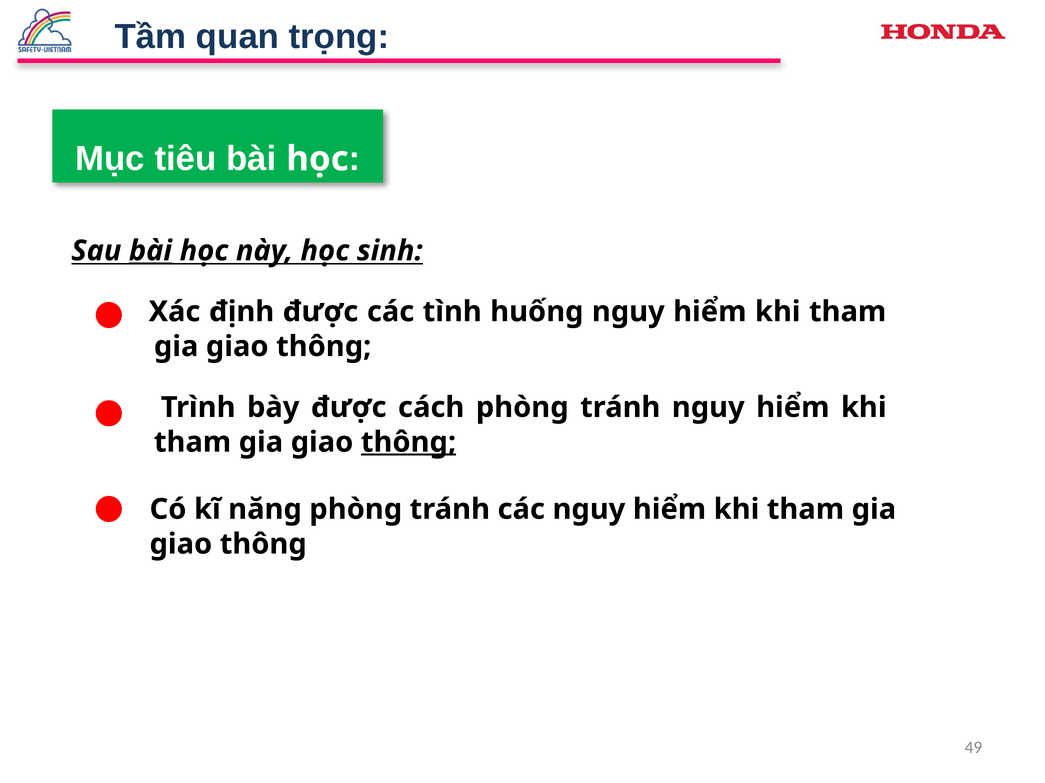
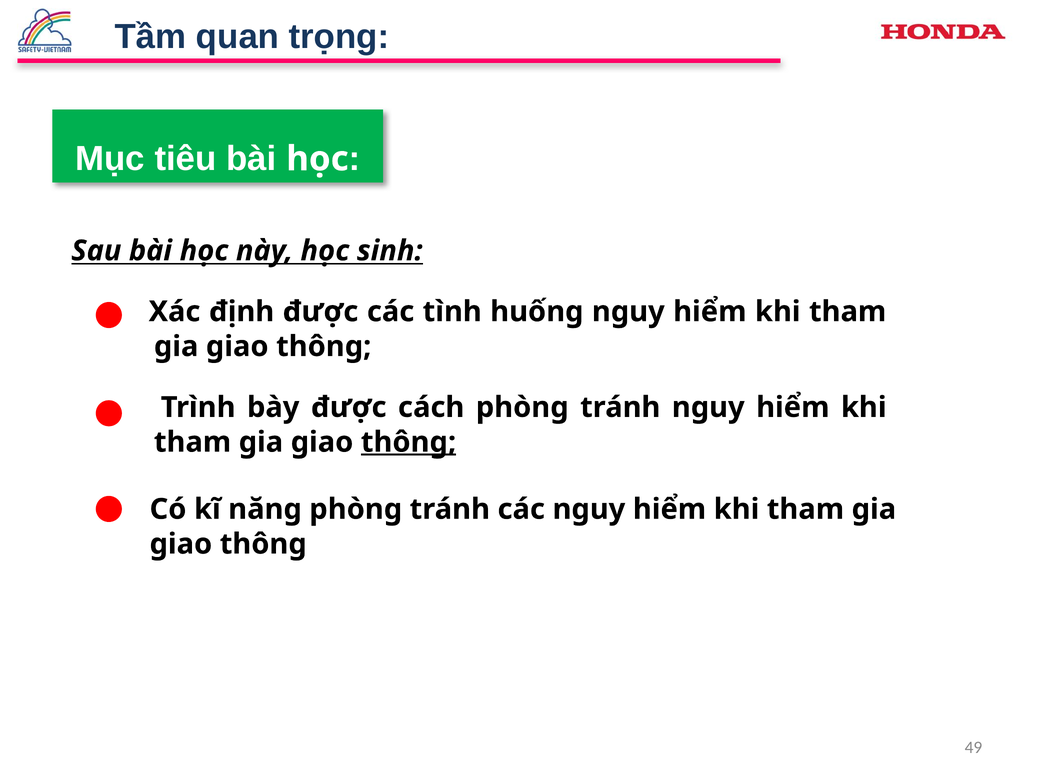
bài at (150, 251) underline: present -> none
